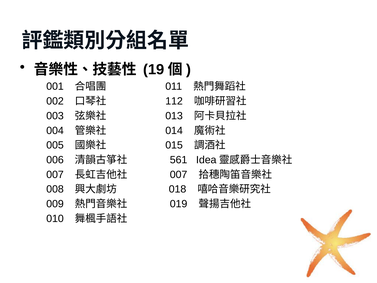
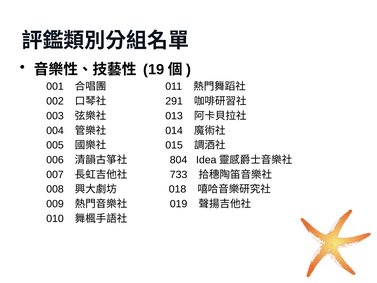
112: 112 -> 291
561: 561 -> 804
007 at (179, 174): 007 -> 733
